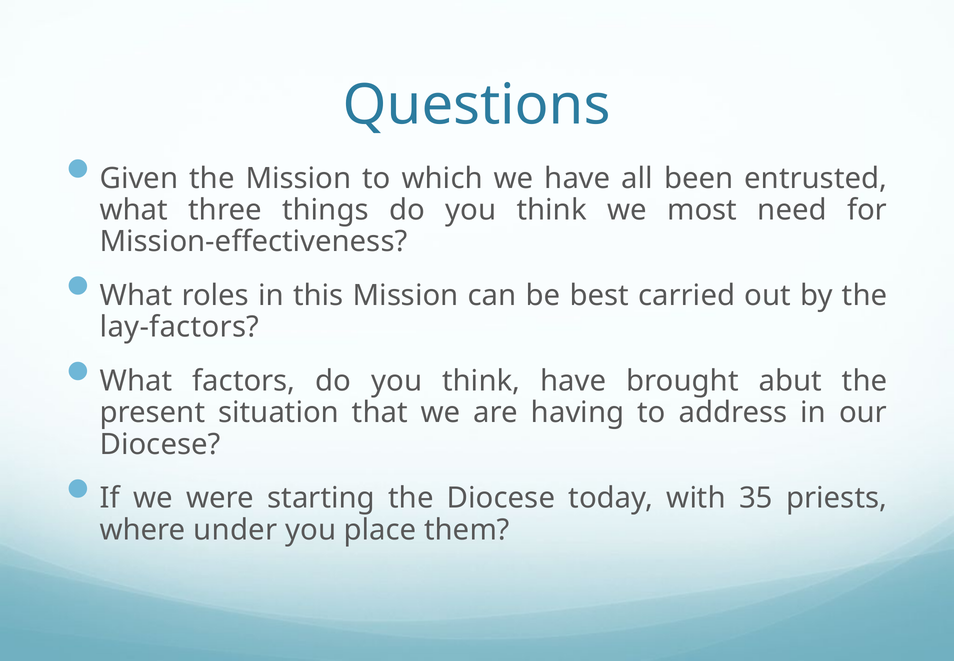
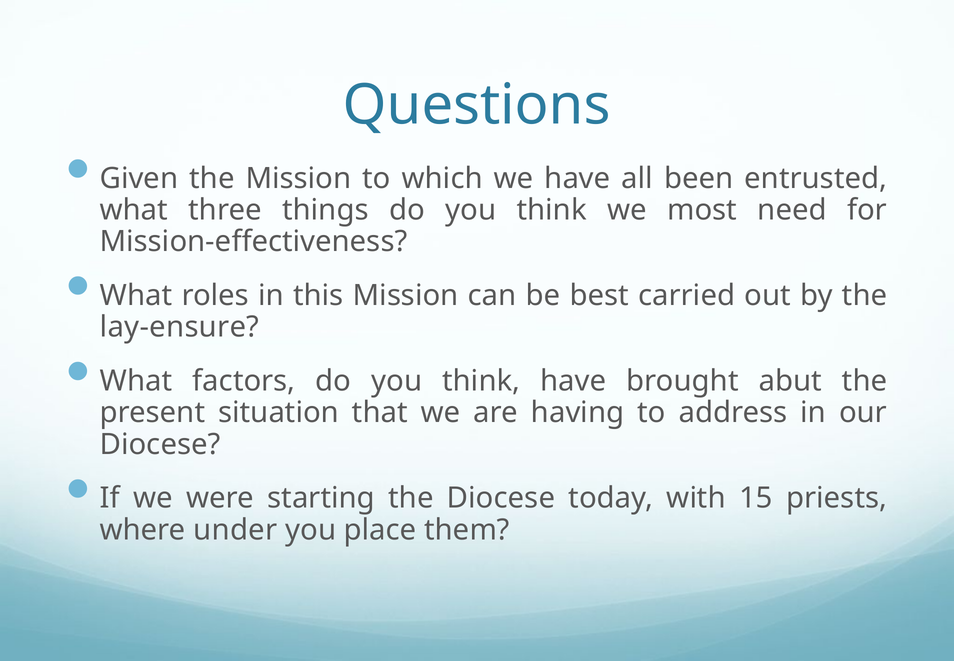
lay-factors: lay-factors -> lay-ensure
35: 35 -> 15
